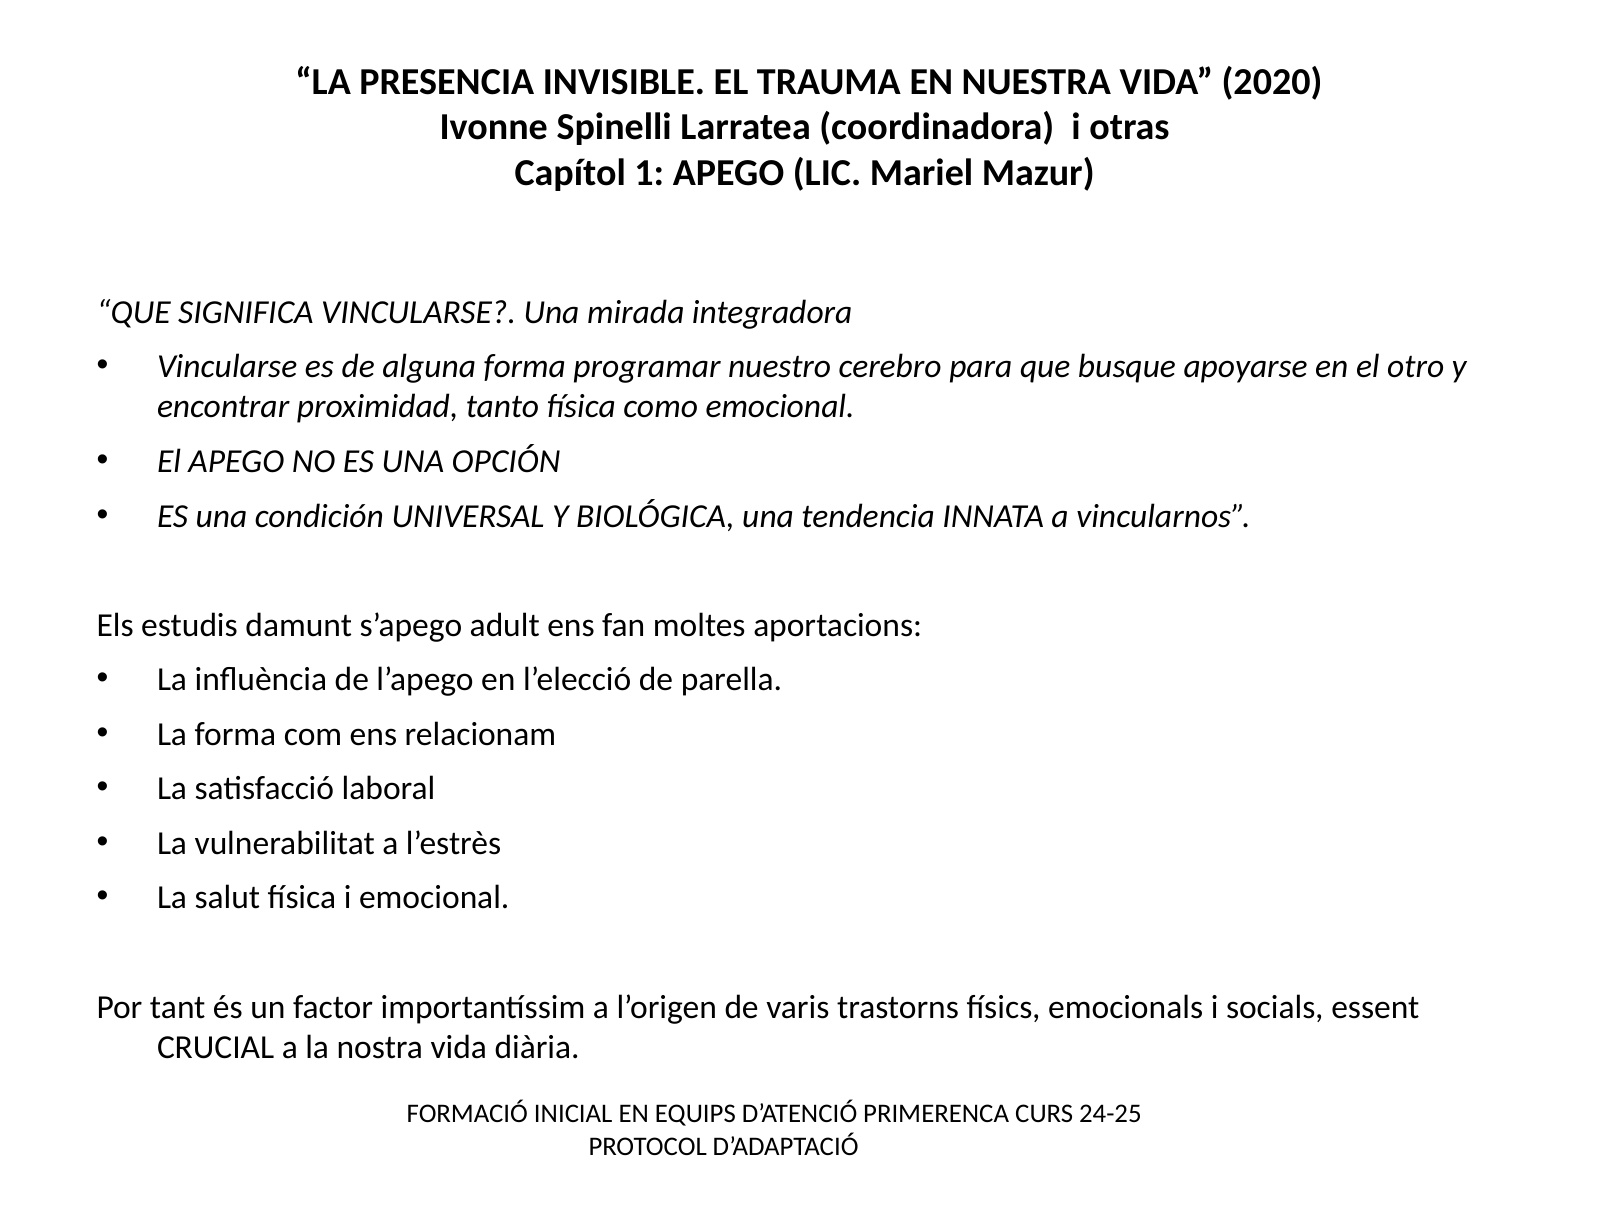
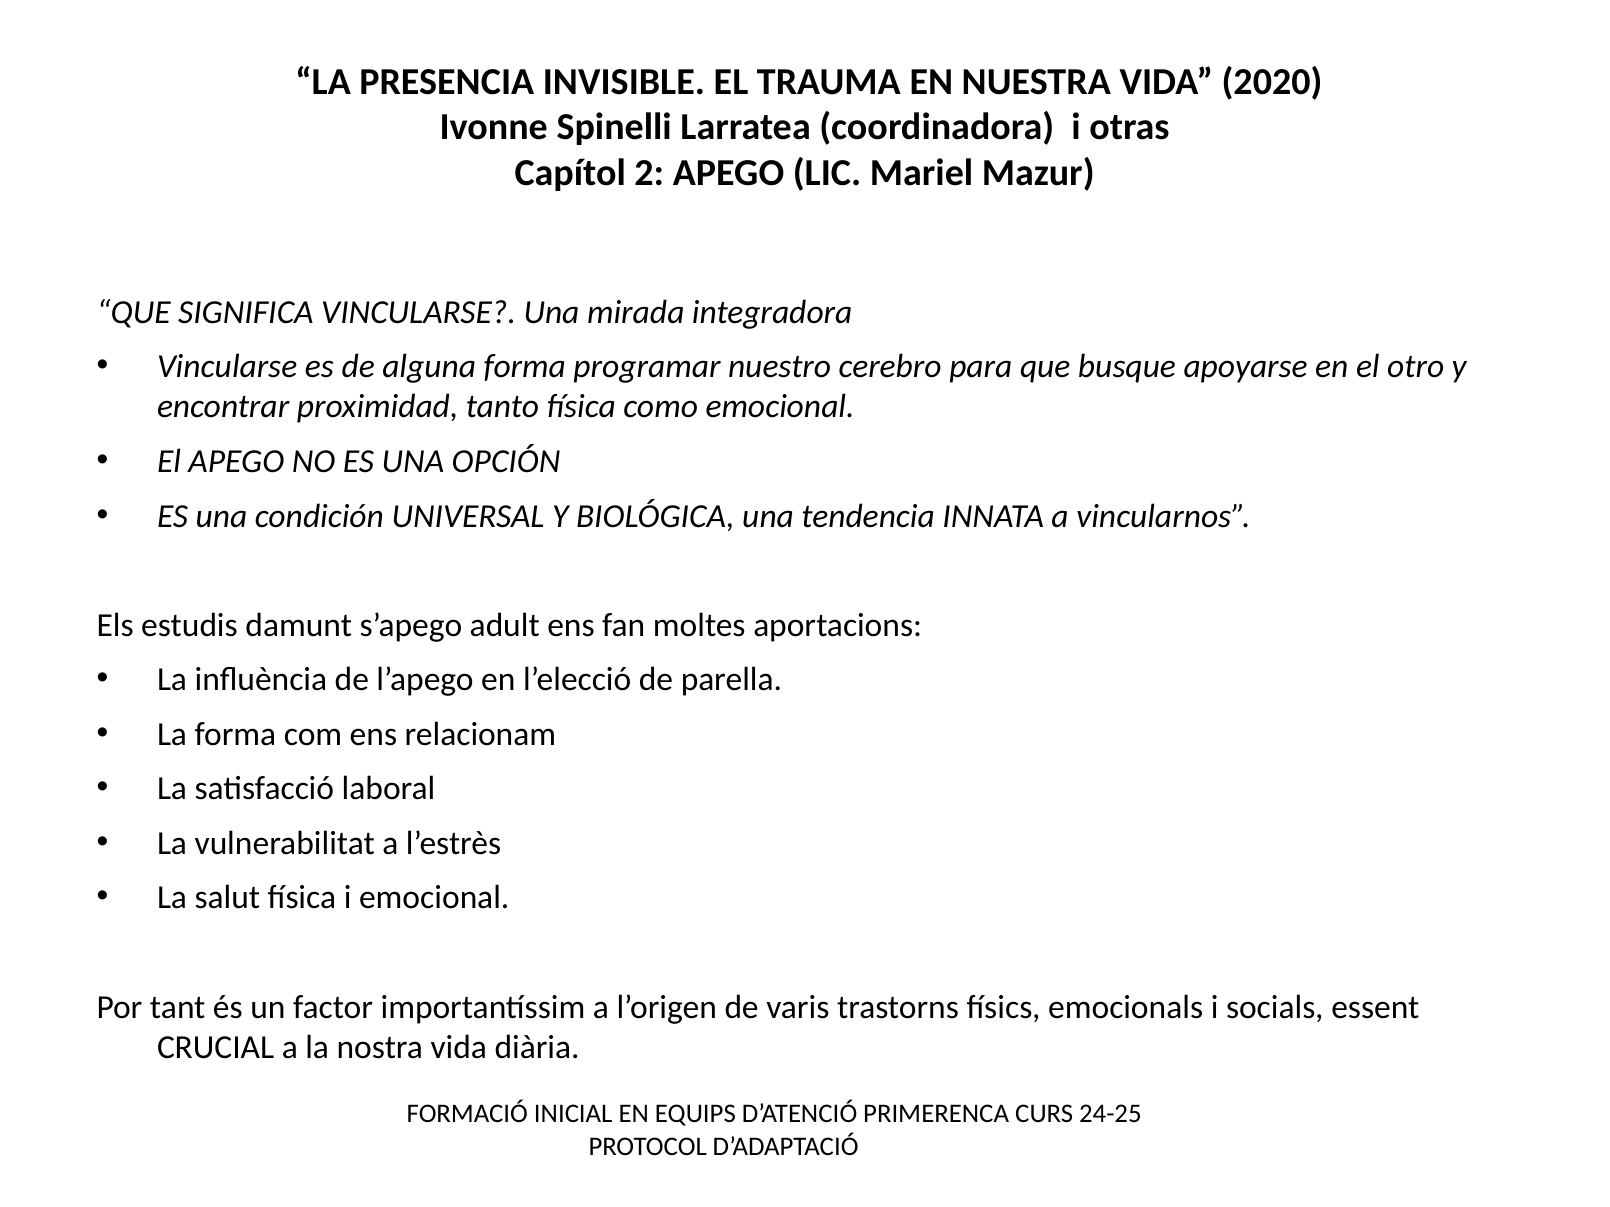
1: 1 -> 2
